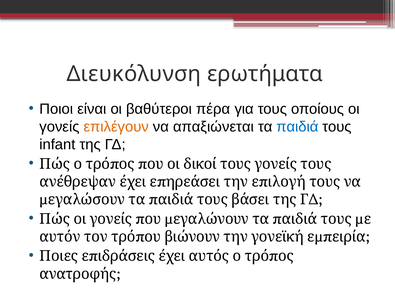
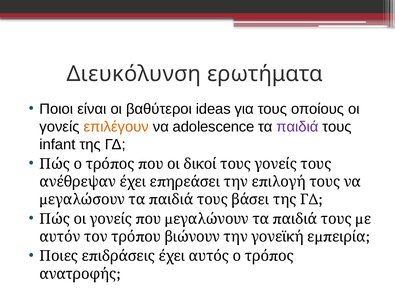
πέρα: πέρα -> ideas
απαξιώνεται: απαξιώνεται -> adolescence
παιδιά colour: blue -> purple
